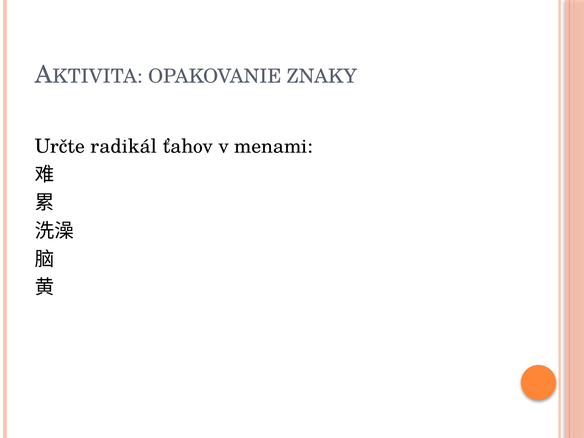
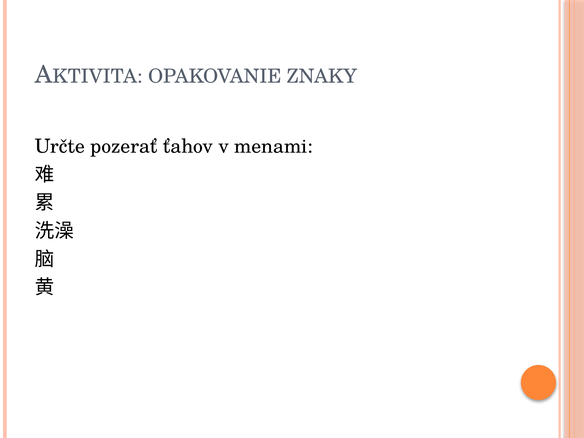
radikál: radikál -> pozerať
